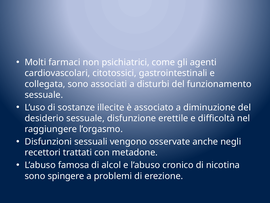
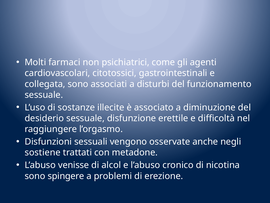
recettori: recettori -> sostiene
famosa: famosa -> venisse
